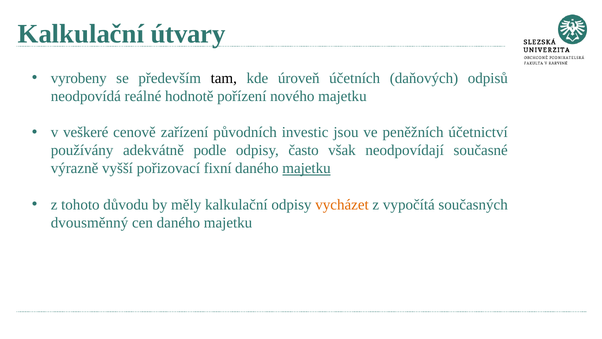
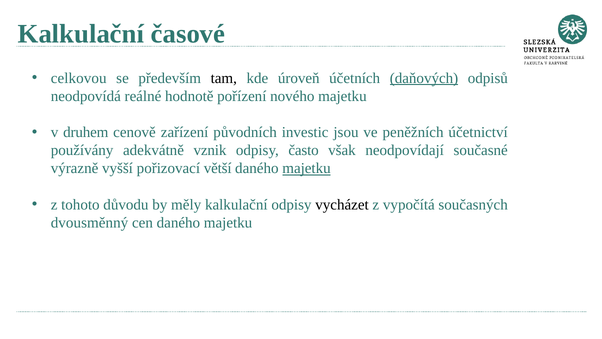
útvary: útvary -> časové
vyrobeny: vyrobeny -> celkovou
daňových underline: none -> present
veškeré: veškeré -> druhem
podle: podle -> vznik
fixní: fixní -> větší
vycházet colour: orange -> black
